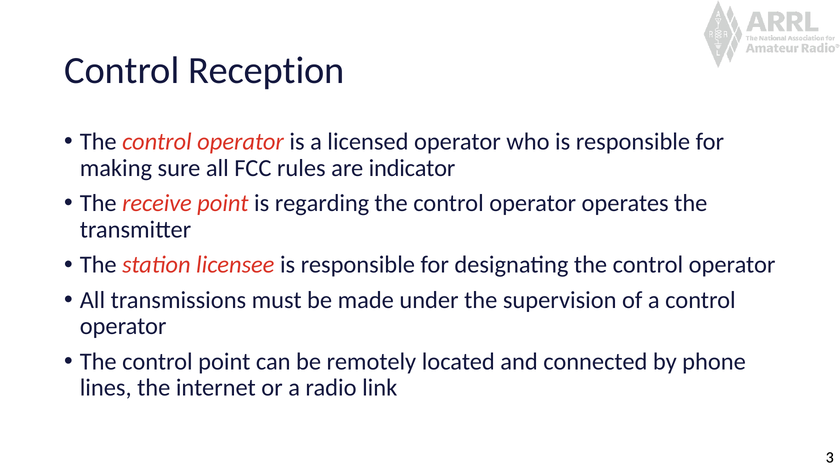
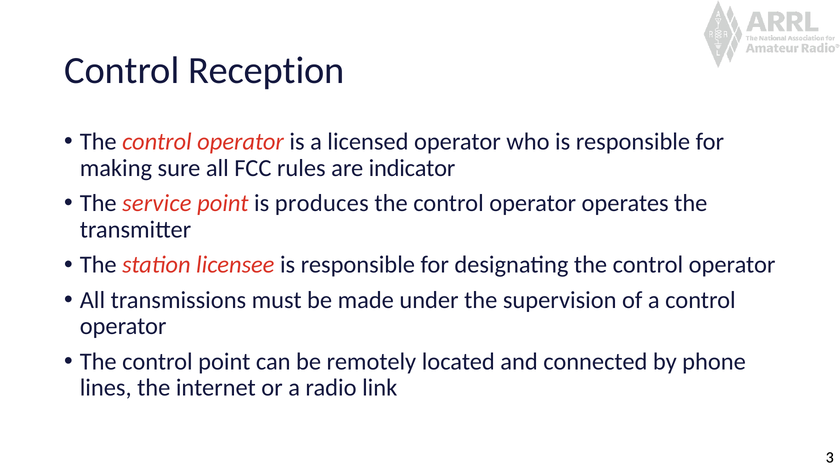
receive: receive -> service
regarding: regarding -> produces
